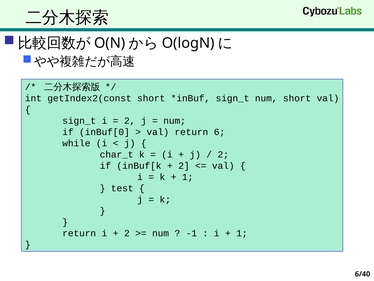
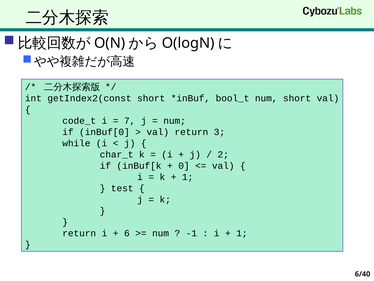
sign_t at (233, 98): sign_t -> bool_t
sign_t at (79, 121): sign_t -> code_t
2 at (130, 121): 2 -> 7
6: 6 -> 3
2 at (184, 166): 2 -> 0
2 at (127, 233): 2 -> 6
